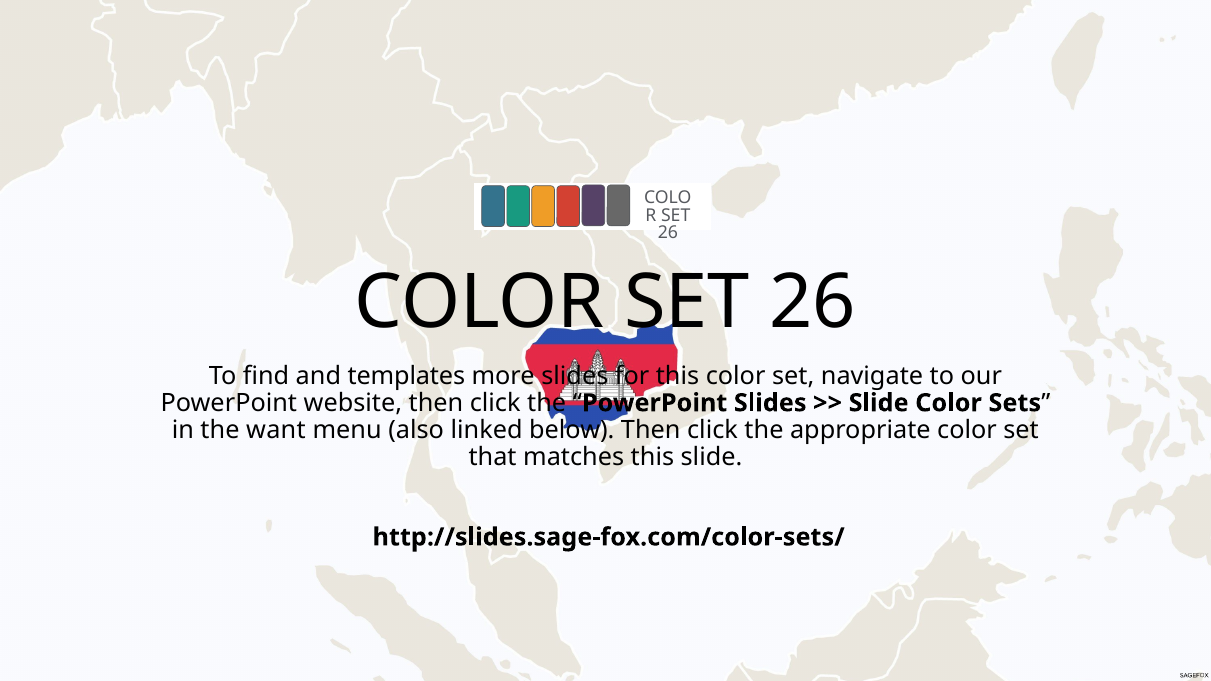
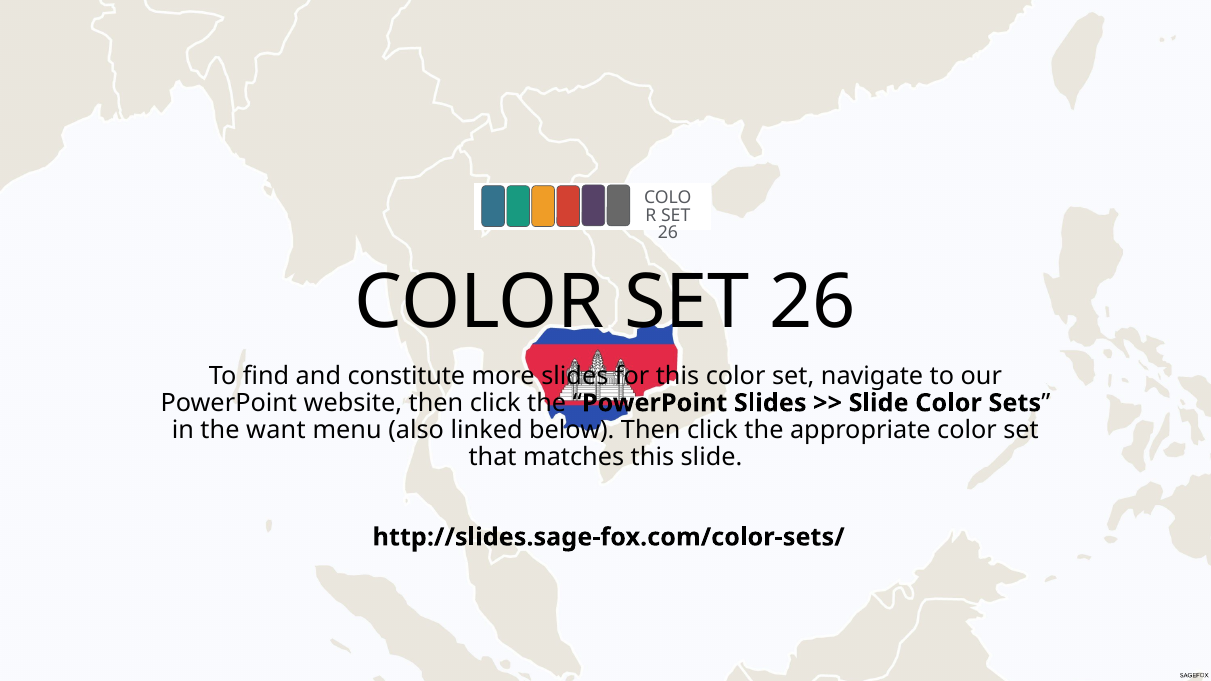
templates: templates -> constitute
